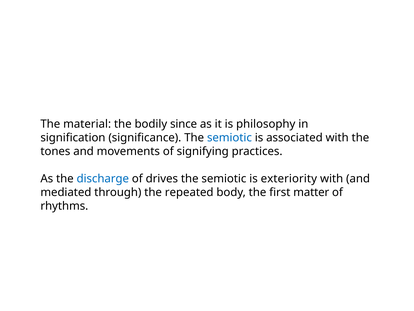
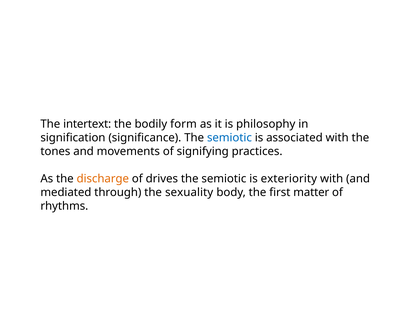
material: material -> intertext
since: since -> form
discharge colour: blue -> orange
repeated: repeated -> sexuality
